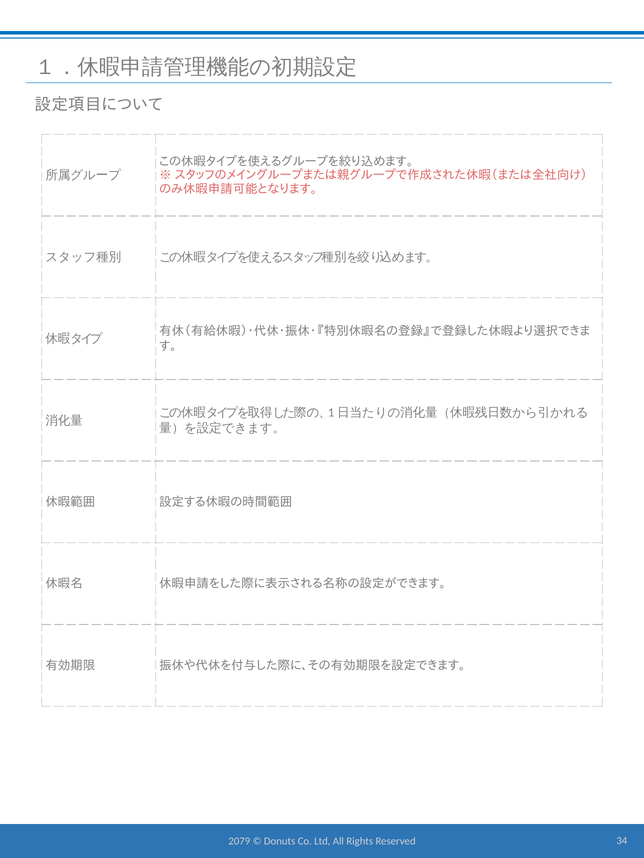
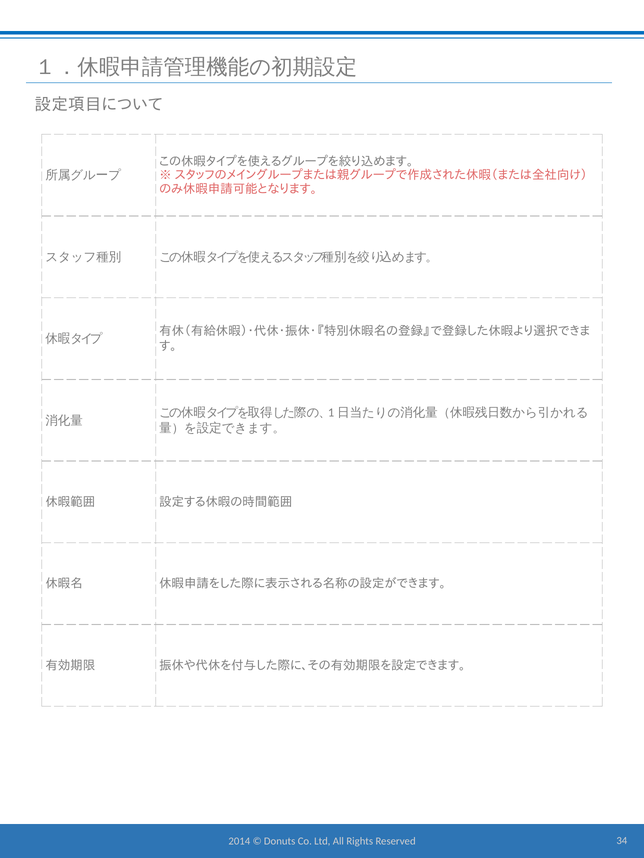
2079: 2079 -> 2014
